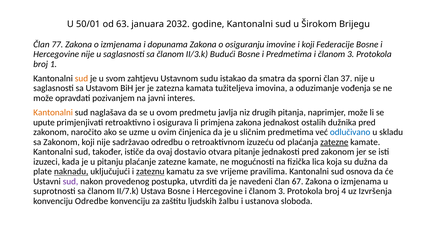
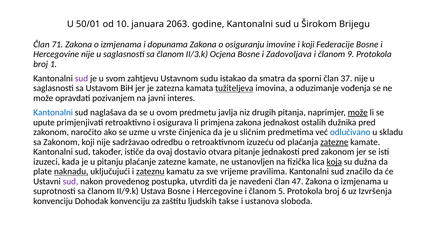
63: 63 -> 10
2032: 2032 -> 2063
77: 77 -> 71
Budući: Budući -> Ocjena
i Predmetima: Predmetima -> Zadovoljava
3 at (351, 54): 3 -> 9
sud at (81, 78) colour: orange -> purple
tužiteljeva underline: none -> present
Kantonalni at (53, 112) colour: orange -> blue
može at (358, 112) underline: none -> present
ovim: ovim -> vrste
mogućnosti: mogućnosti -> ustanovljen
koja underline: none -> present
osnova: osnova -> značilo
67: 67 -> 47
II/7.k: II/7.k -> II/9.k
Hercegovine i članom 3: 3 -> 5
4: 4 -> 6
Odredbe: Odredbe -> Dohodak
žalbu: žalbu -> takse
